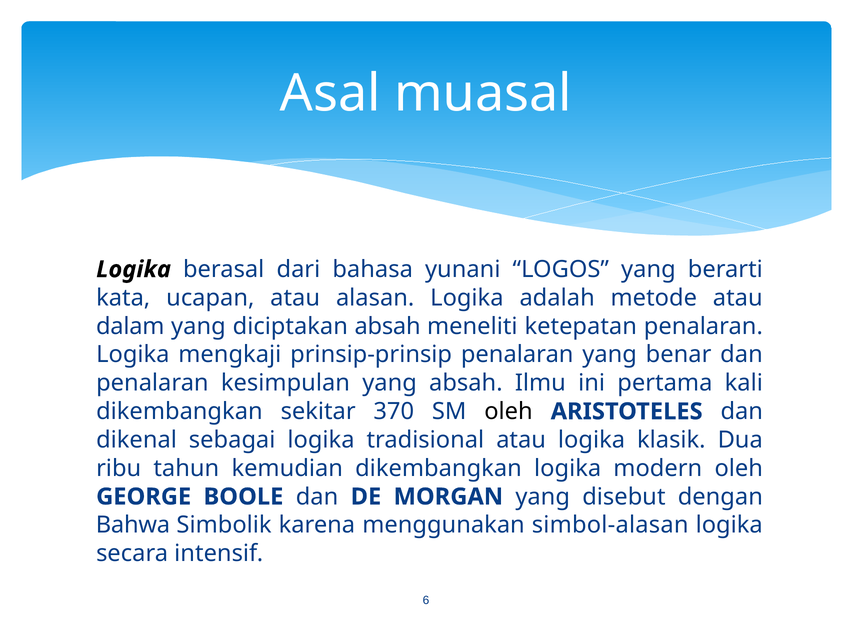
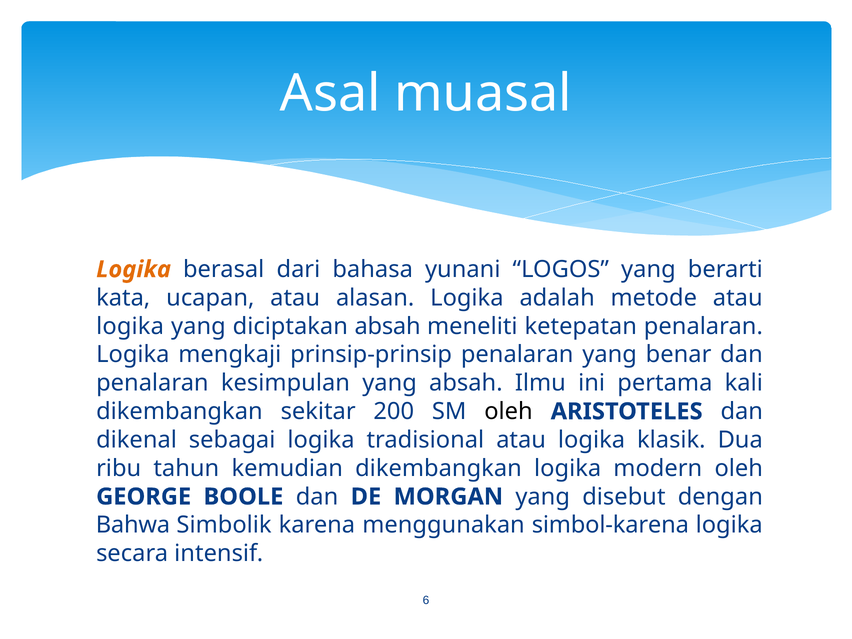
Logika at (134, 269) colour: black -> orange
dalam at (130, 326): dalam -> logika
370: 370 -> 200
simbol-alasan: simbol-alasan -> simbol-karena
